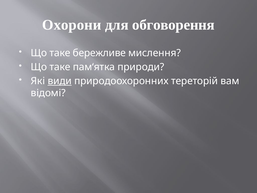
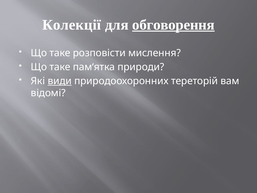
Охорони: Охорони -> Колекції
обговорення underline: none -> present
бережливе: бережливе -> розповісти
